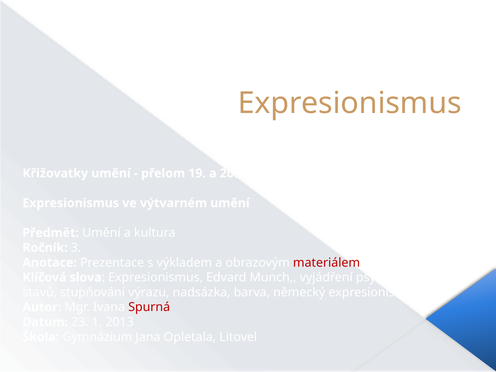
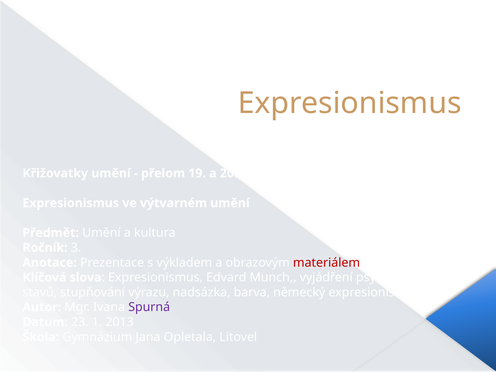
Spurná colour: red -> purple
